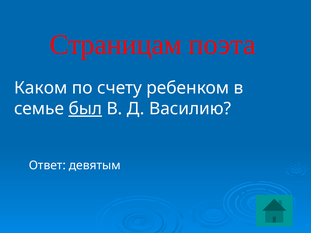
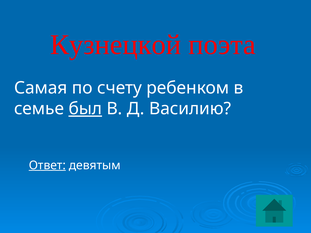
Страницам: Страницам -> Кузнецкой
Каком: Каком -> Самая
Ответ underline: none -> present
